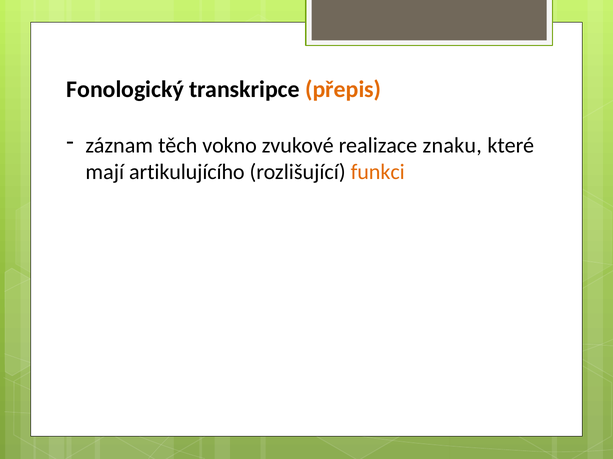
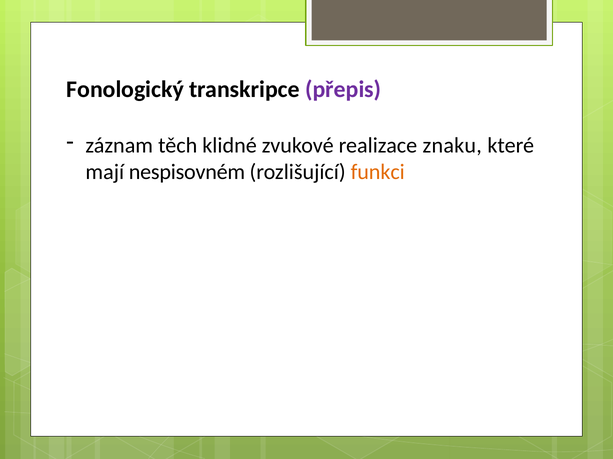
přepis colour: orange -> purple
vokno: vokno -> klidné
artikulujícího: artikulujícího -> nespisovném
